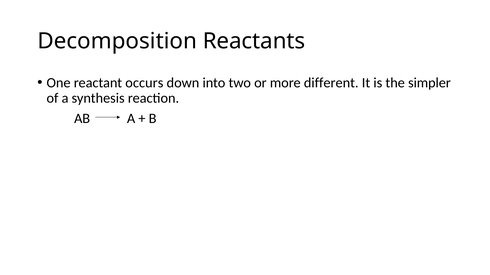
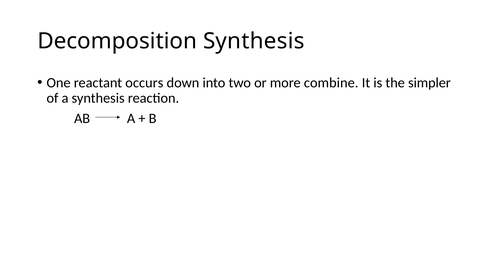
Decomposition Reactants: Reactants -> Synthesis
different: different -> combine
